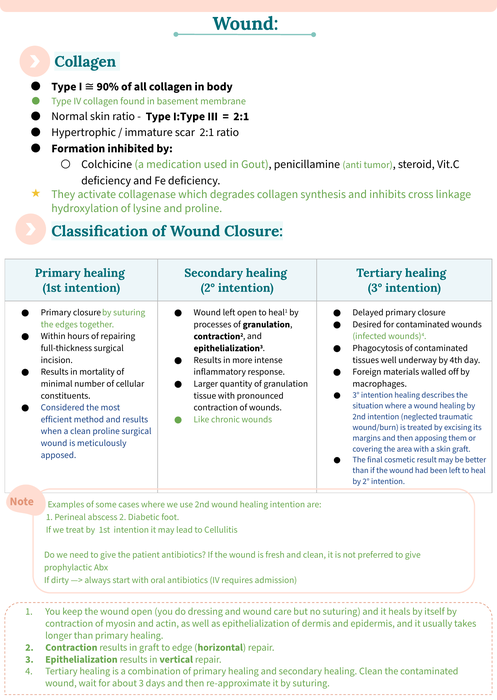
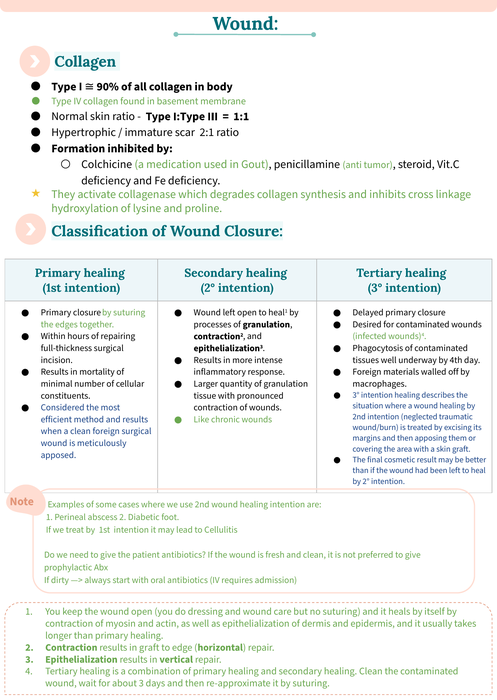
2:1 at (241, 116): 2:1 -> 1:1
clean proline: proline -> foreign
